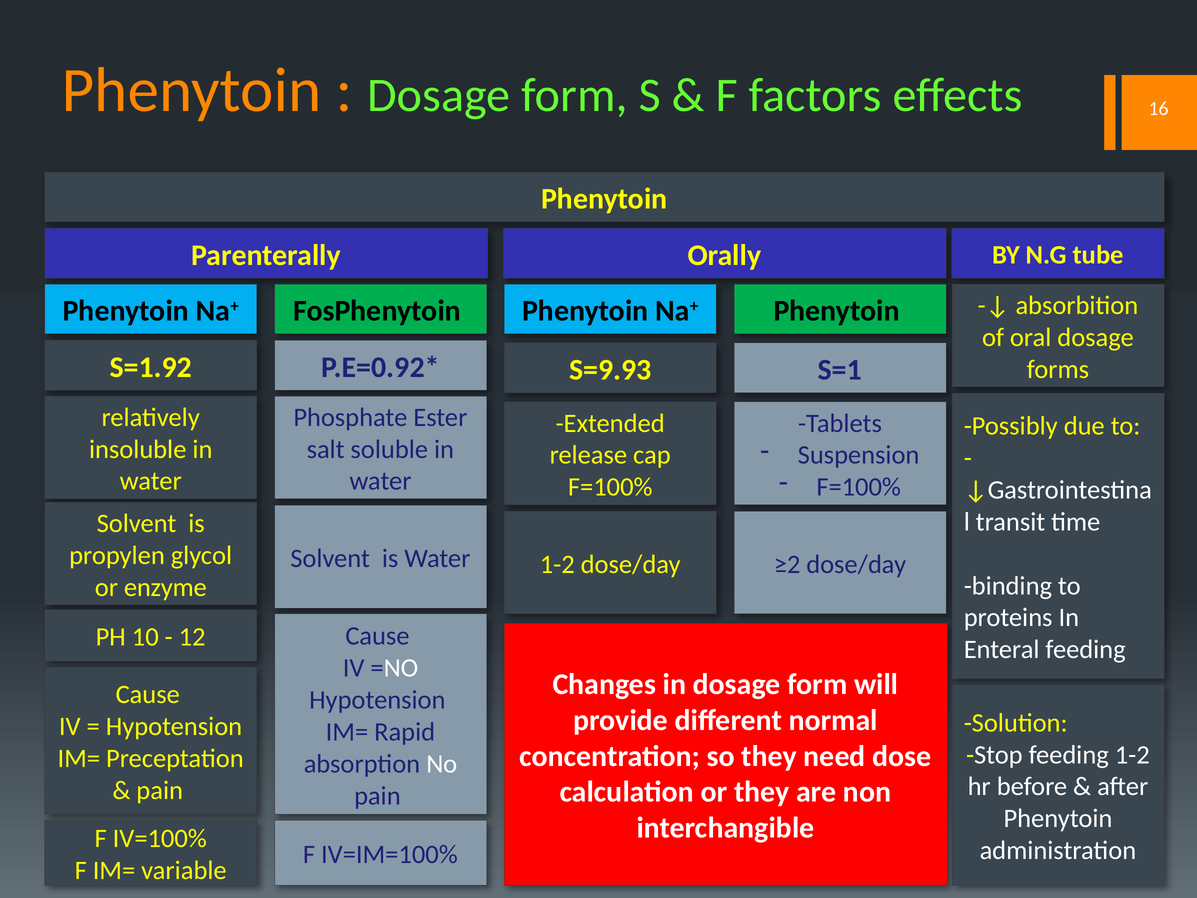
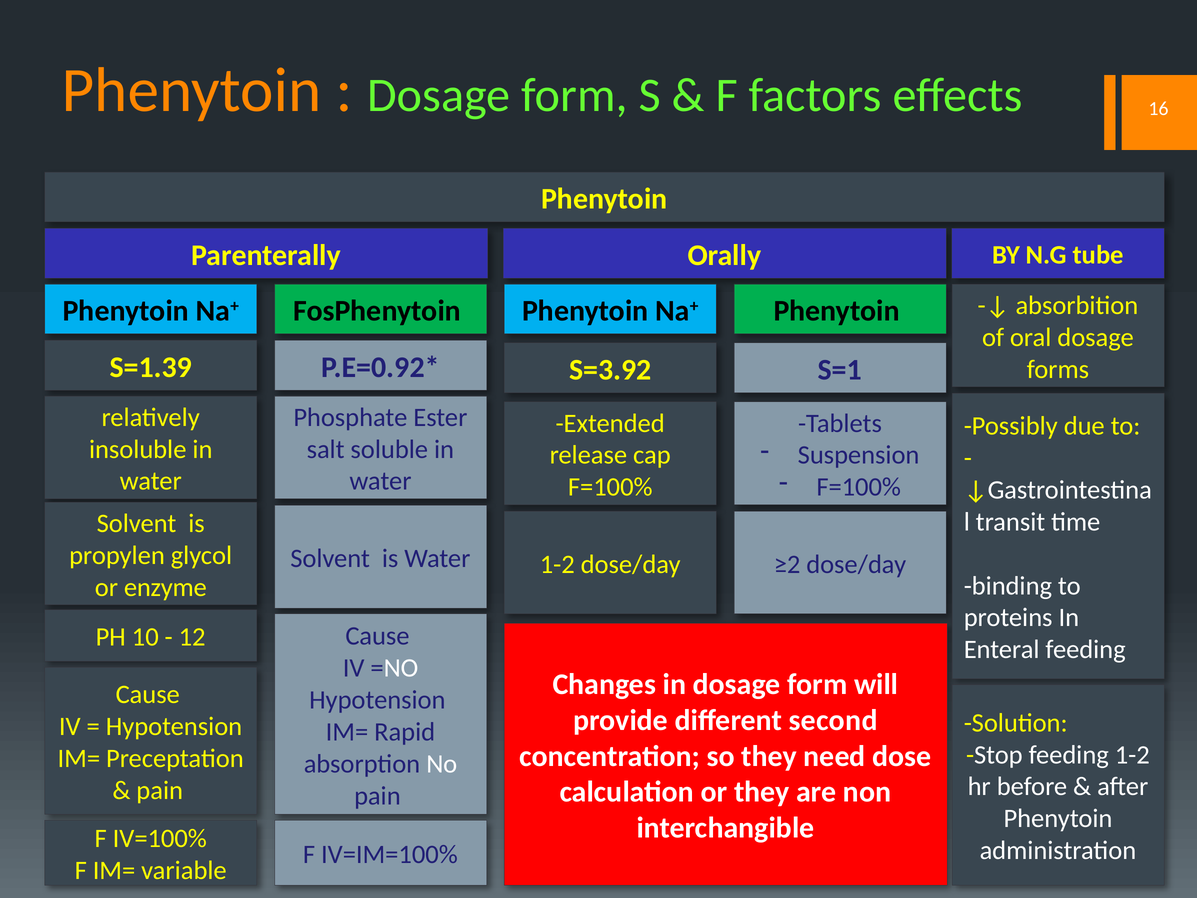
S=1.92: S=1.92 -> S=1.39
S=9.93: S=9.93 -> S=3.92
normal: normal -> second
